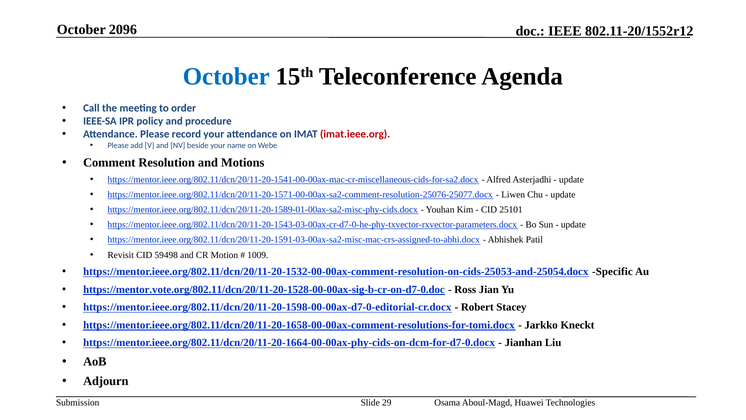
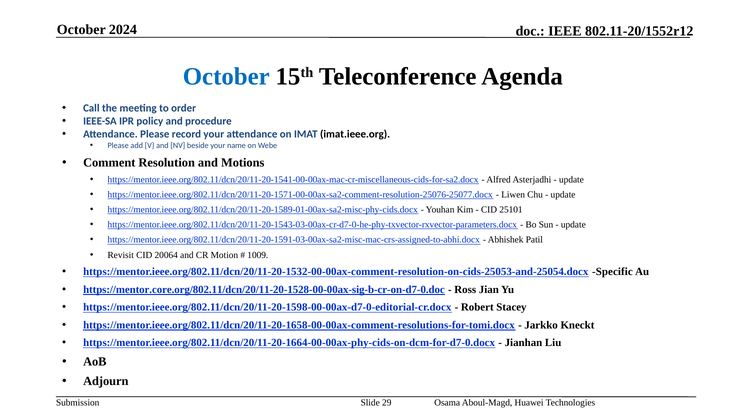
2096: 2096 -> 2024
imat.ieee.org colour: red -> black
59498: 59498 -> 20064
https://mentor.vote.org/802.11/dcn/20/11-20-1528-00-00ax-sig-b-cr-on-d7-0.doc: https://mentor.vote.org/802.11/dcn/20/11-20-1528-00-00ax-sig-b-cr-on-d7-0.doc -> https://mentor.core.org/802.11/dcn/20/11-20-1528-00-00ax-sig-b-cr-on-d7-0.doc
